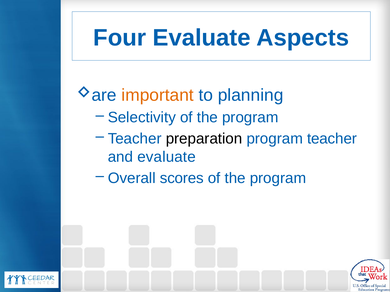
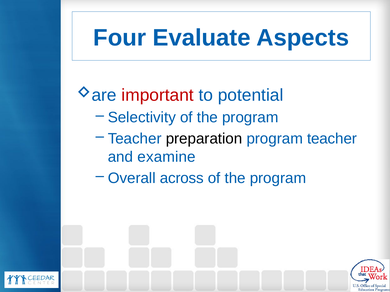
important colour: orange -> red
planning: planning -> potential
and evaluate: evaluate -> examine
scores: scores -> across
